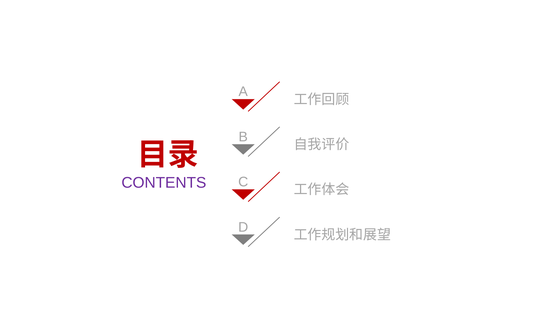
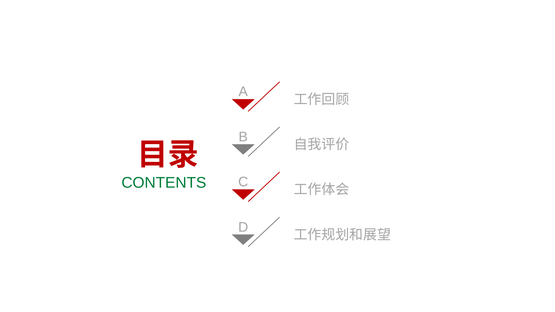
CONTENTS colour: purple -> green
